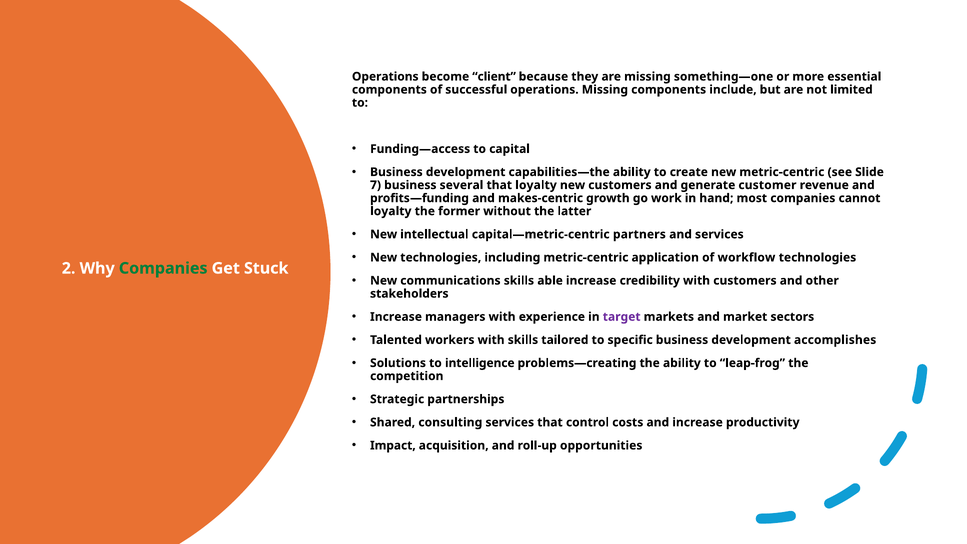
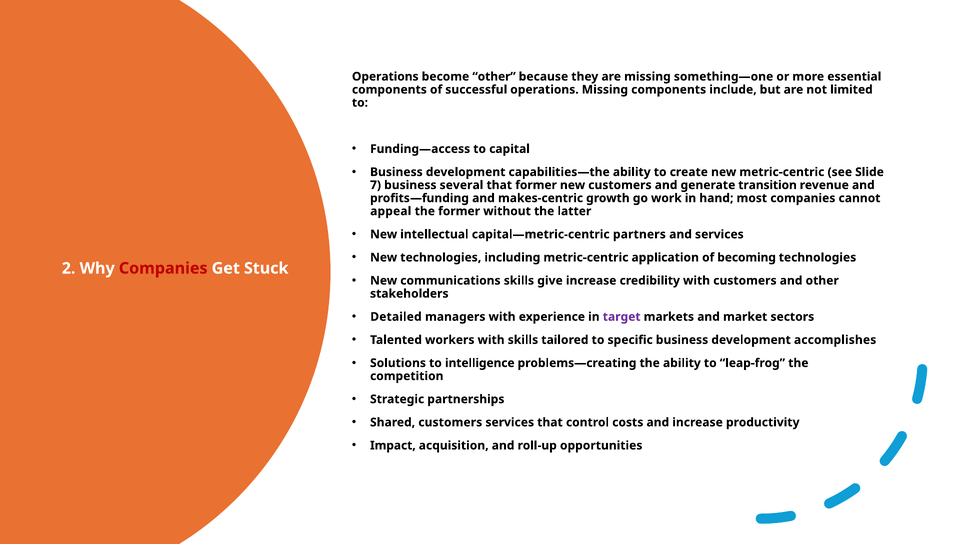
become client: client -> other
that loyalty: loyalty -> former
customer: customer -> transition
loyalty at (391, 211): loyalty -> appeal
workflow: workflow -> becoming
Companies at (163, 268) colour: green -> red
able: able -> give
Increase at (396, 317): Increase -> Detailed
Shared consulting: consulting -> customers
